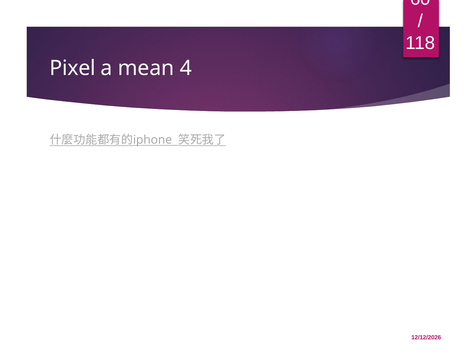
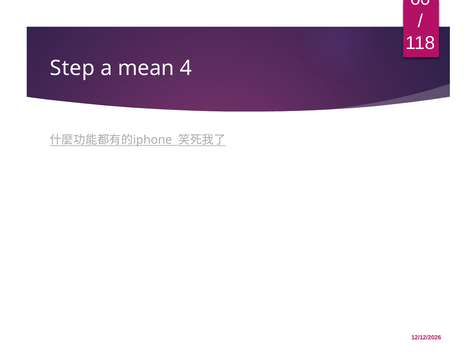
Pixel: Pixel -> Step
